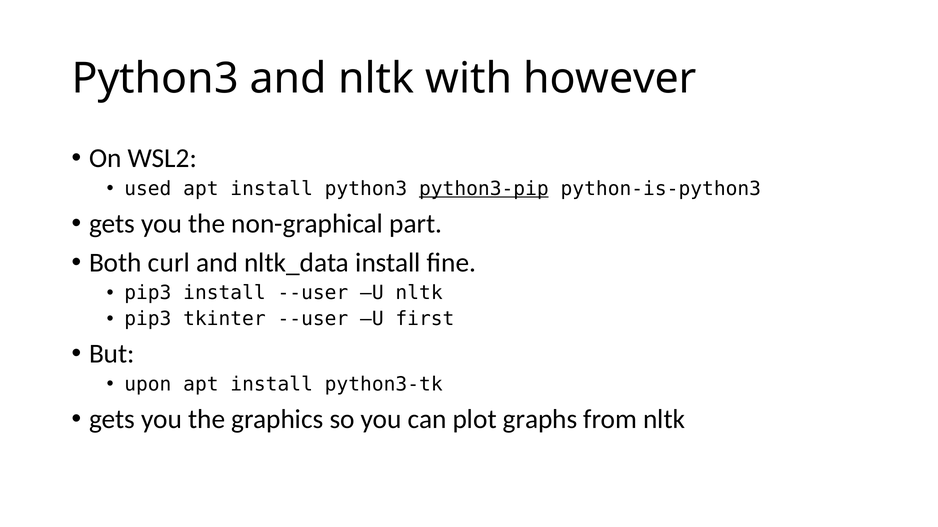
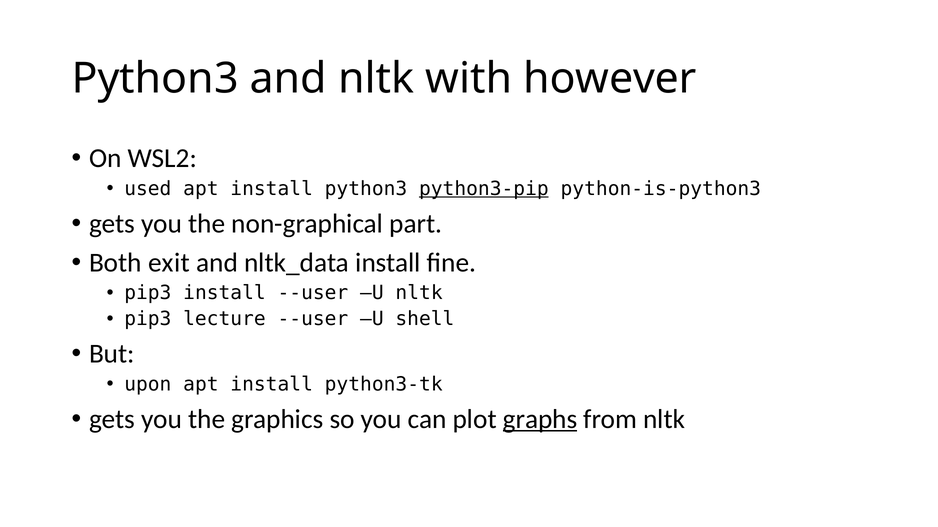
curl: curl -> exit
tkinter: tkinter -> lecture
first: first -> shell
graphs underline: none -> present
